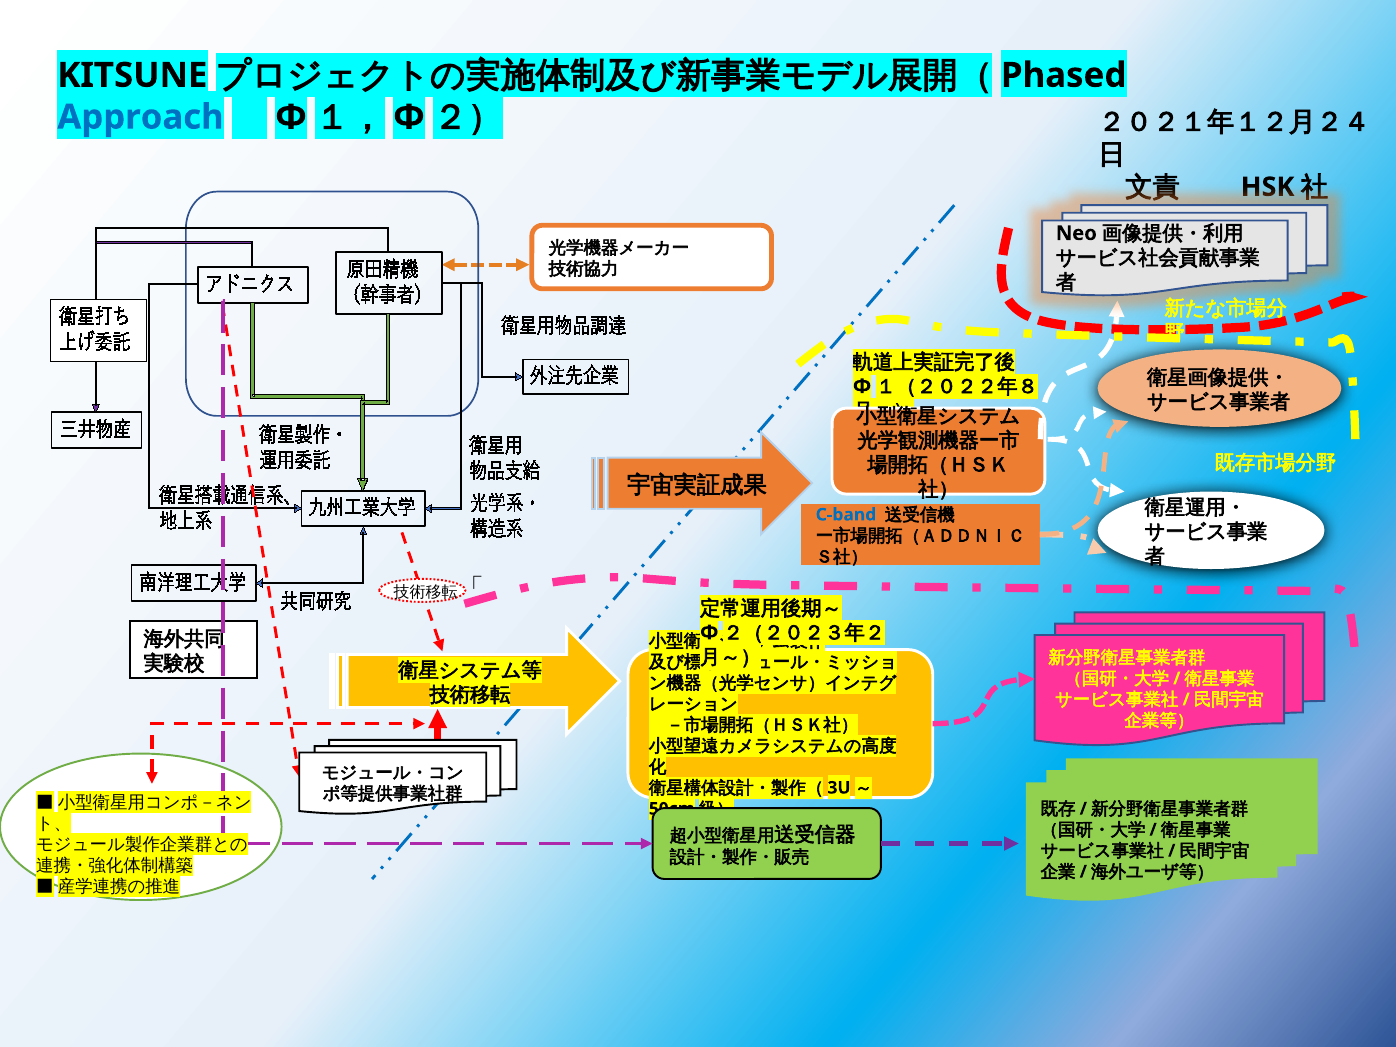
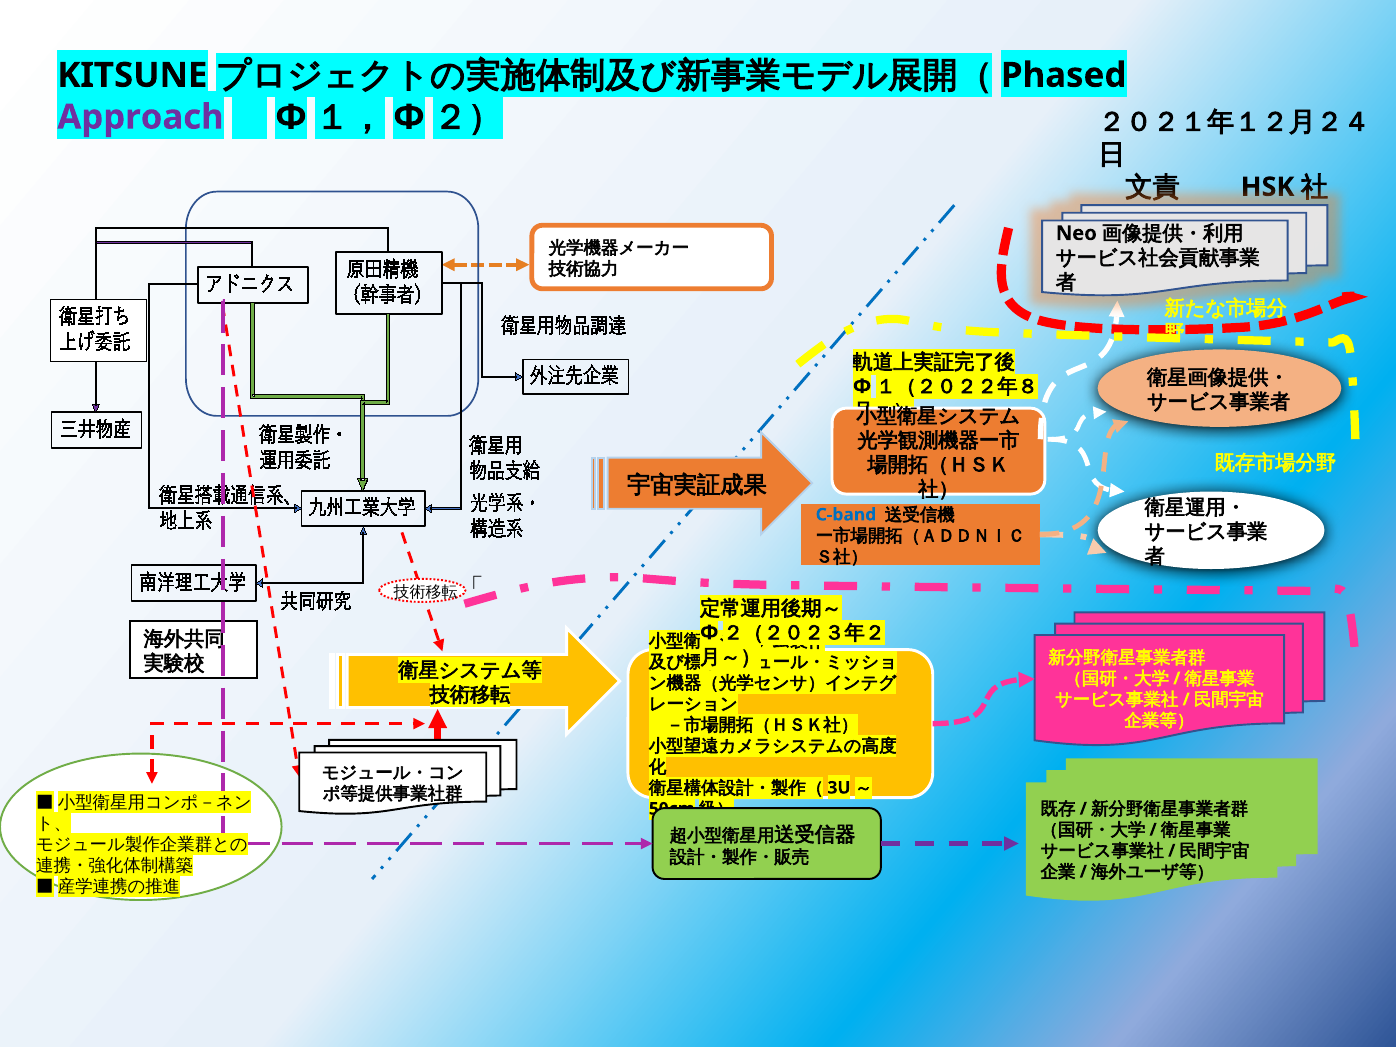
Approach colour: blue -> purple
